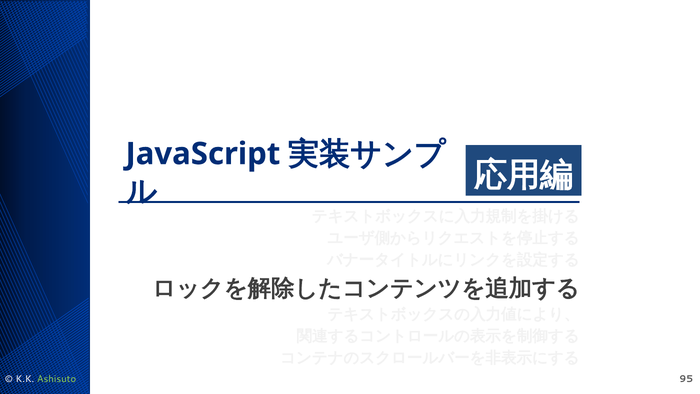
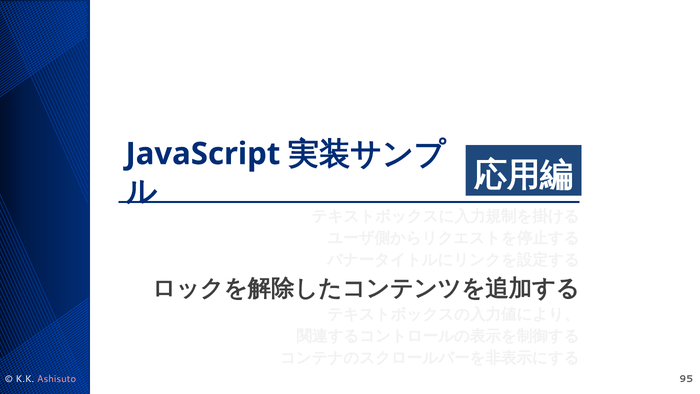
Ashisuto colour: light green -> pink
